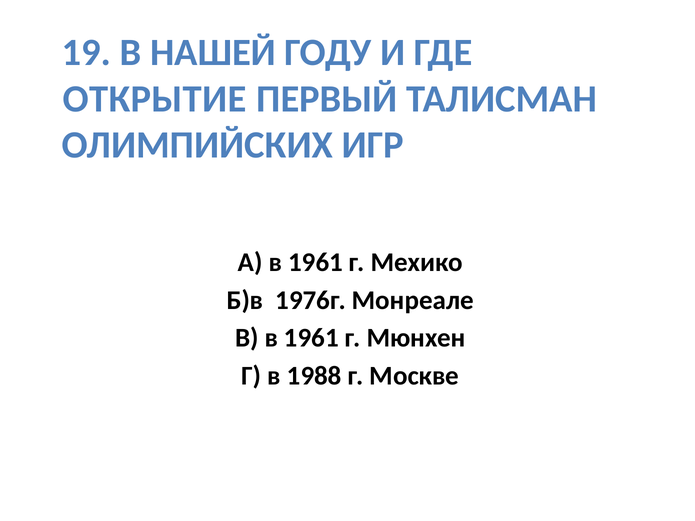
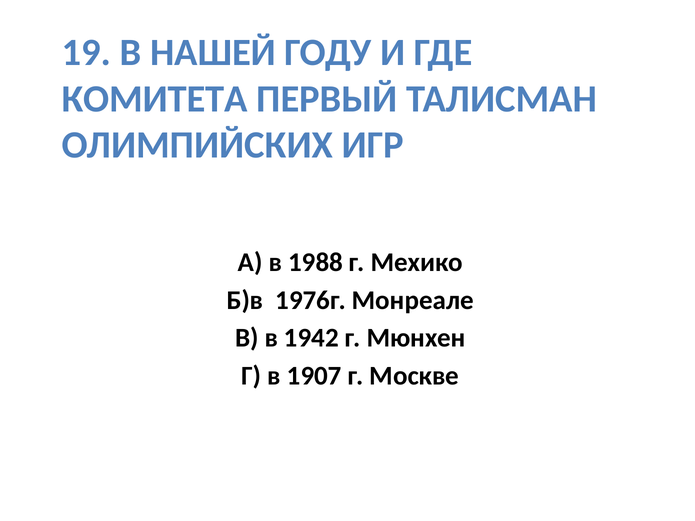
ОТКРЫТИЕ: ОТКРЫТИЕ -> КОМИТЕТА
А в 1961: 1961 -> 1988
В в 1961: 1961 -> 1942
1988: 1988 -> 1907
